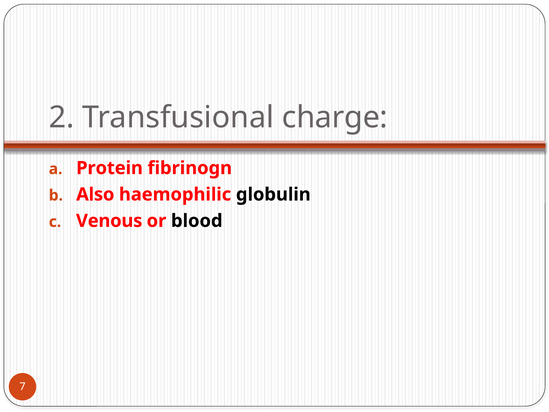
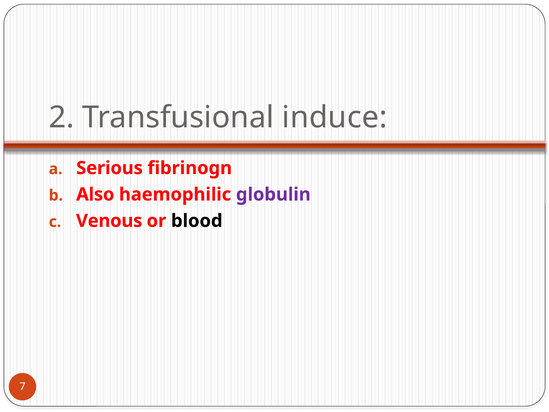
charge: charge -> induce
Protein: Protein -> Serious
globulin colour: black -> purple
